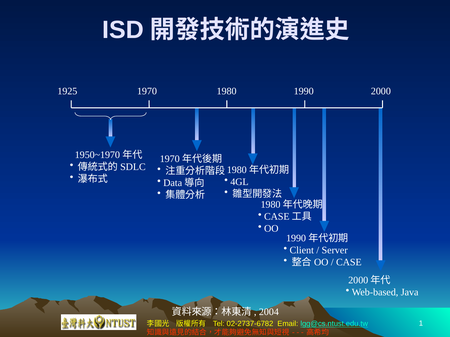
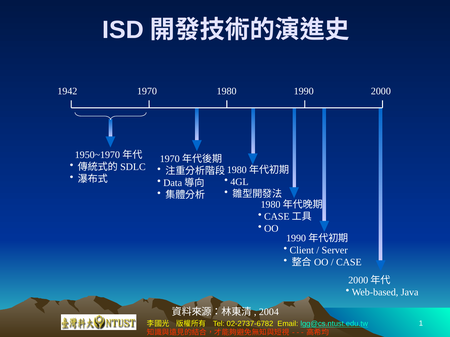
1925: 1925 -> 1942
